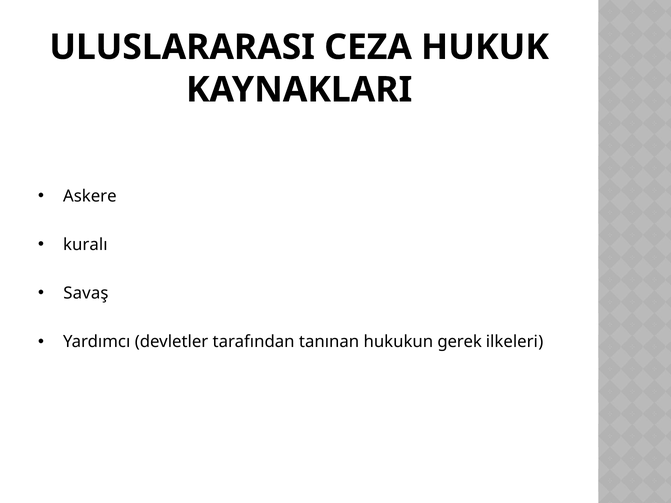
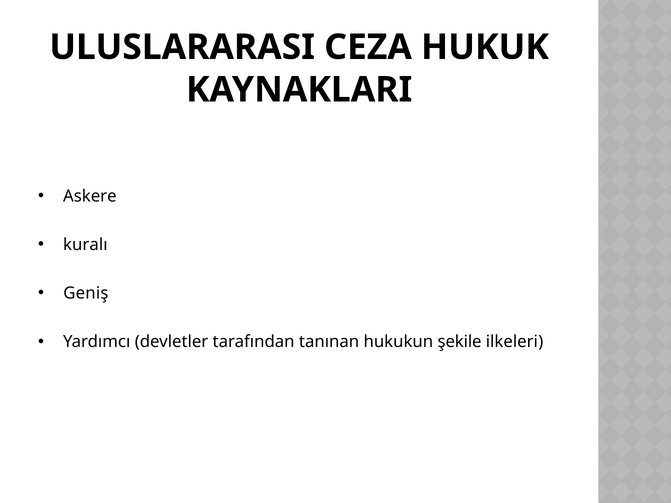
Savaş: Savaş -> Geniş
gerek: gerek -> şekile
